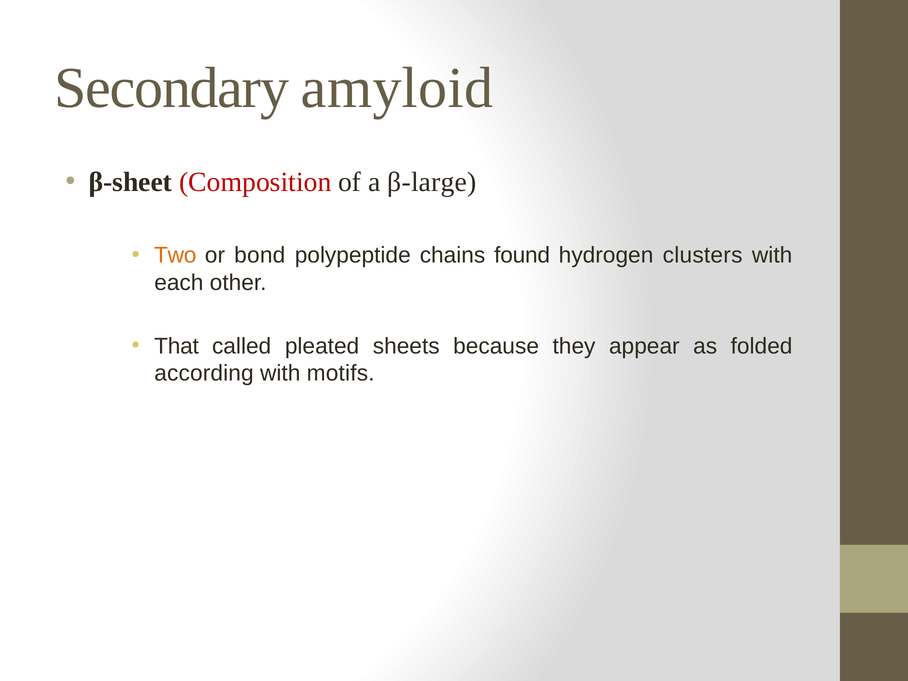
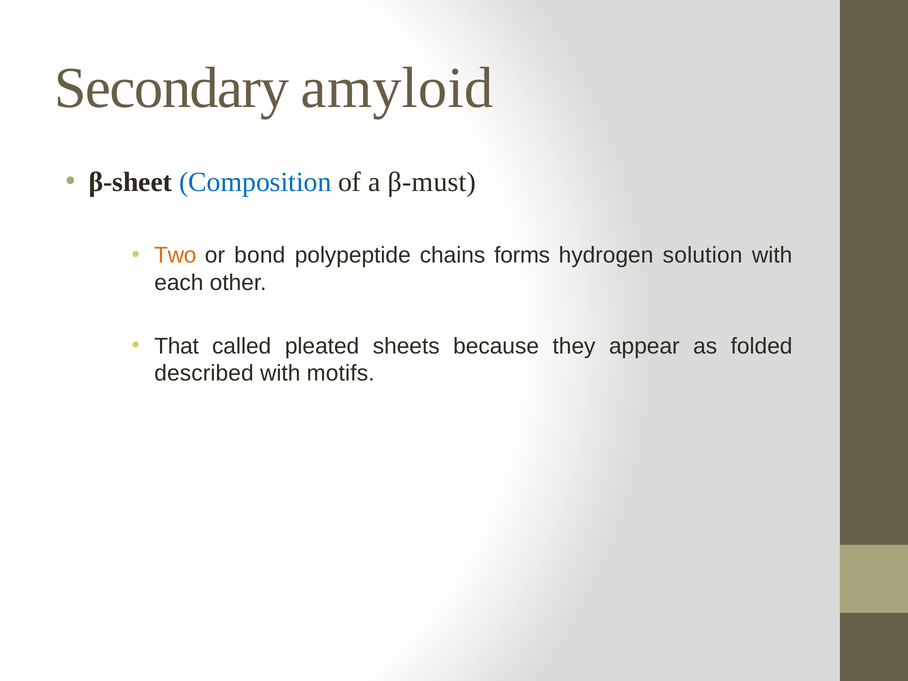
Composition colour: red -> blue
β-large: β-large -> β-must
found: found -> forms
clusters: clusters -> solution
according: according -> described
